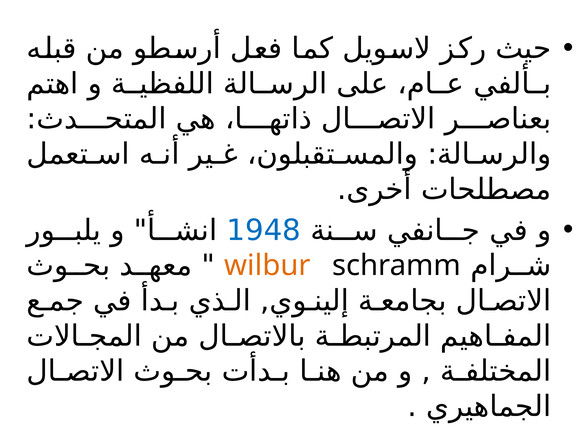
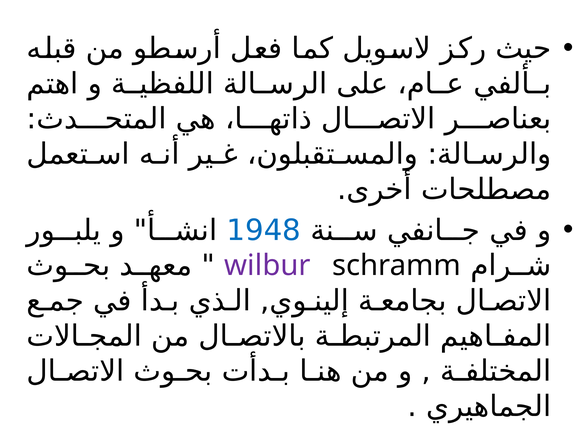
wilbur colour: orange -> purple
